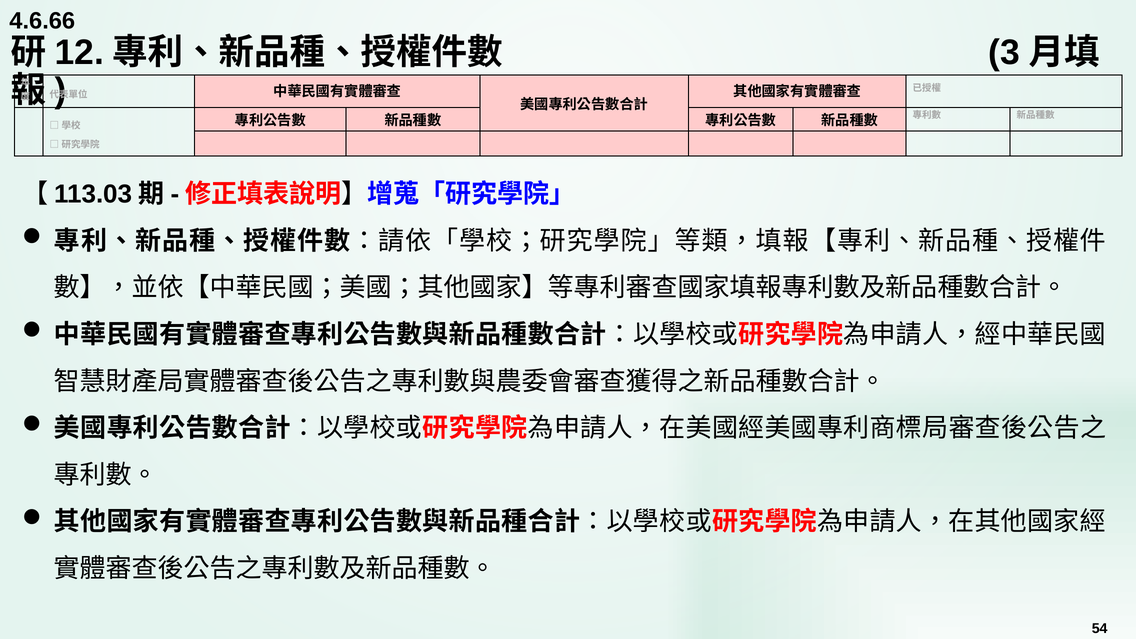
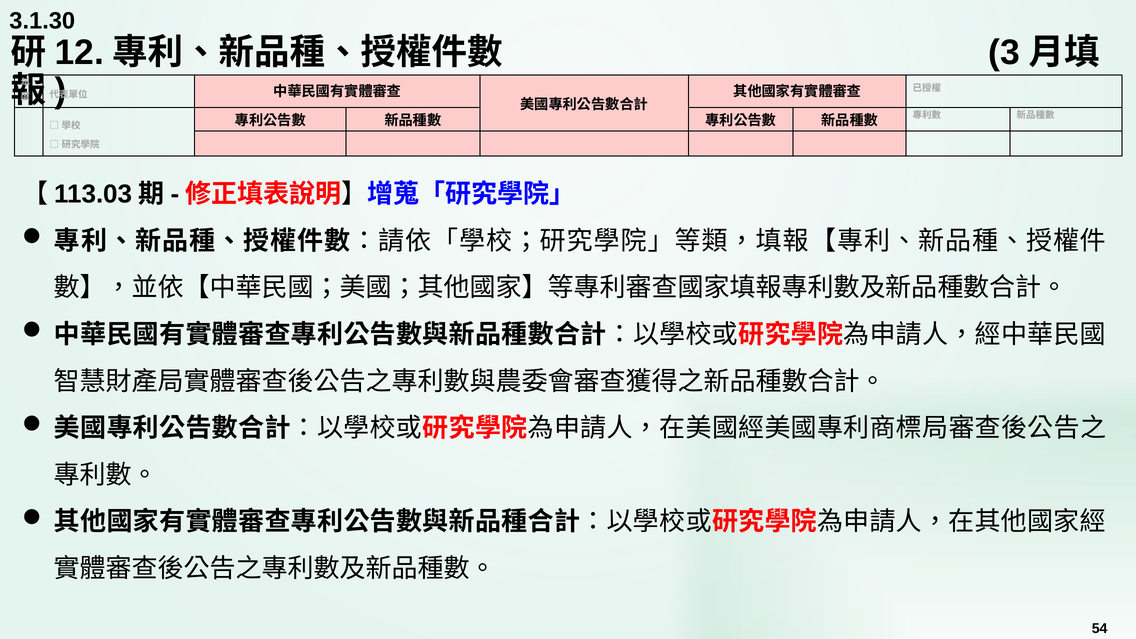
4.6.66: 4.6.66 -> 3.1.30
